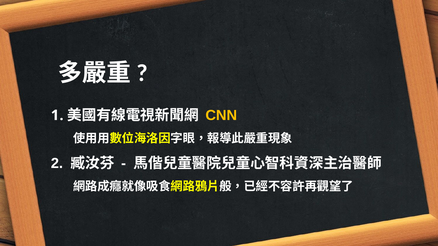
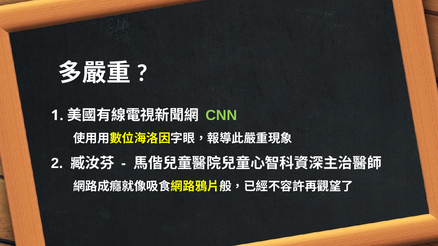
CNN colour: yellow -> light green
